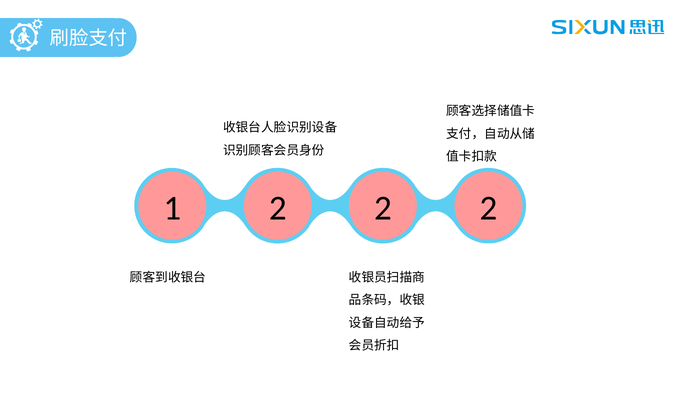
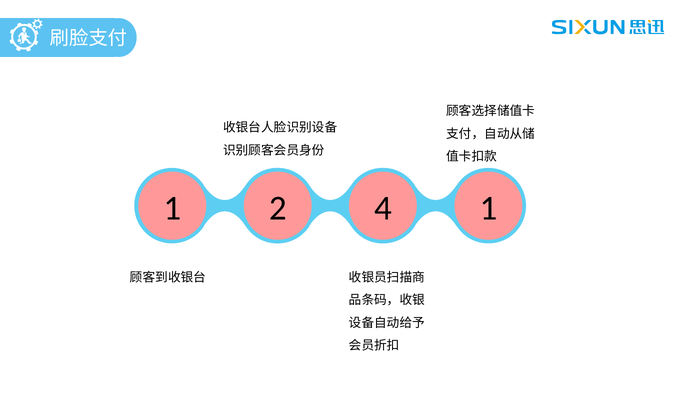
2 at (383, 208): 2 -> 4
1 2: 2 -> 1
